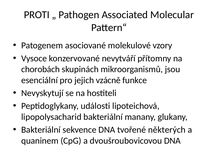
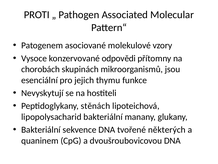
nevytváří: nevytváří -> odpovědi
vzácně: vzácně -> thymu
události: události -> stěnách
